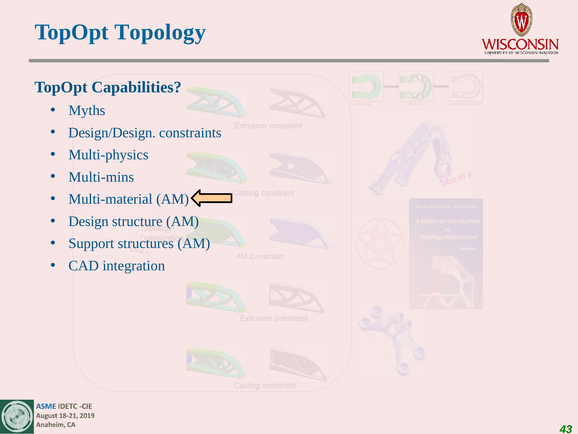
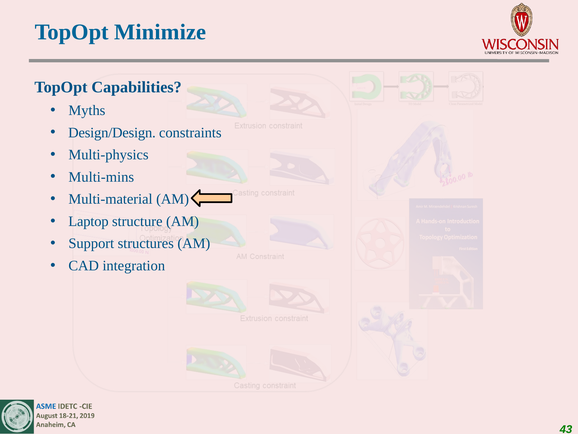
Topology: Topology -> Minimize
Design: Design -> Laptop
